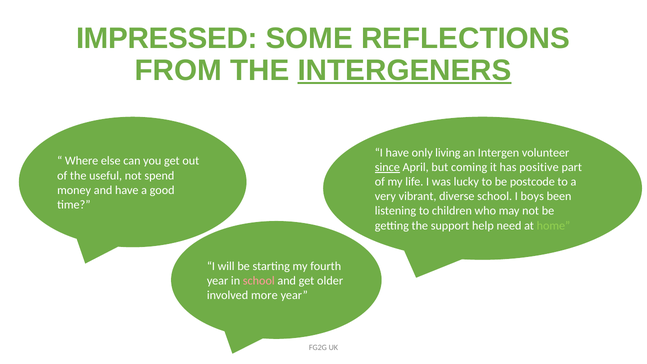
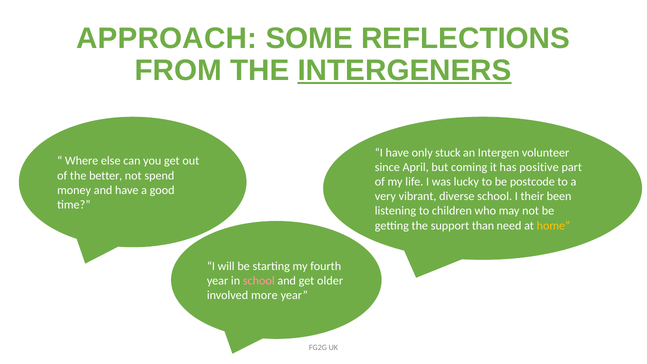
IMPRESSED: IMPRESSED -> APPROACH
living: living -> stuck
since underline: present -> none
useful: useful -> better
boys: boys -> their
help: help -> than
home colour: light green -> yellow
